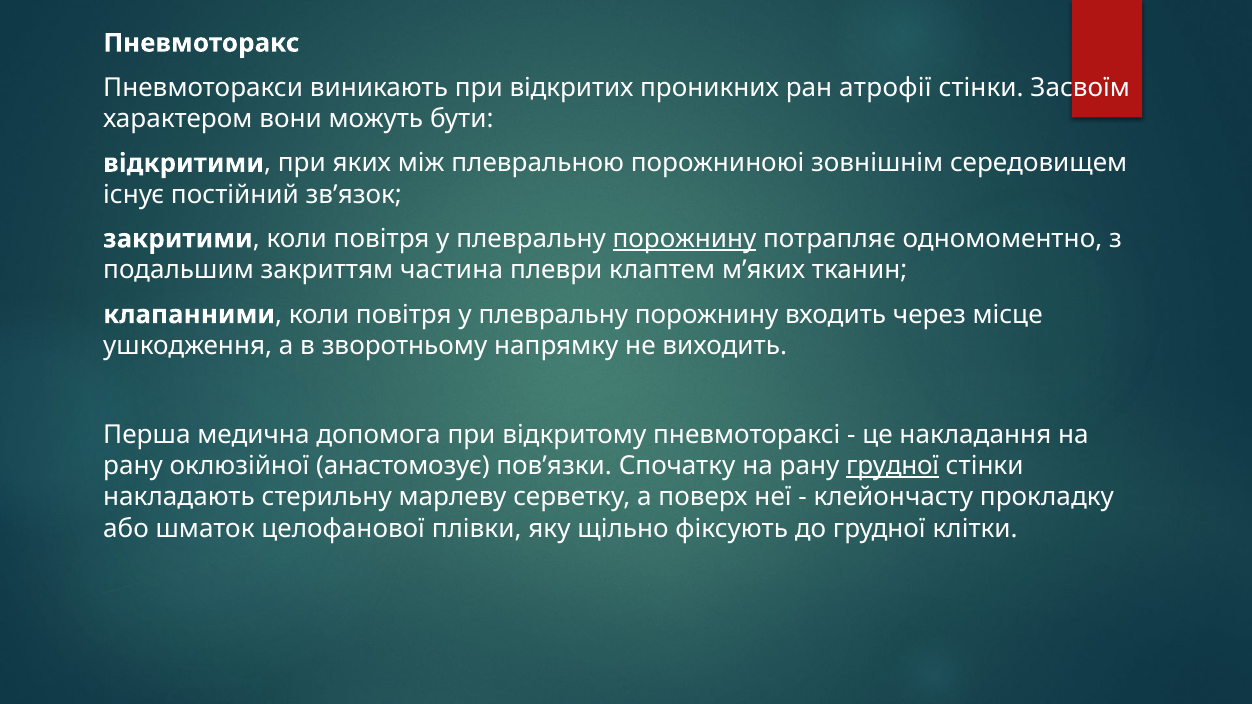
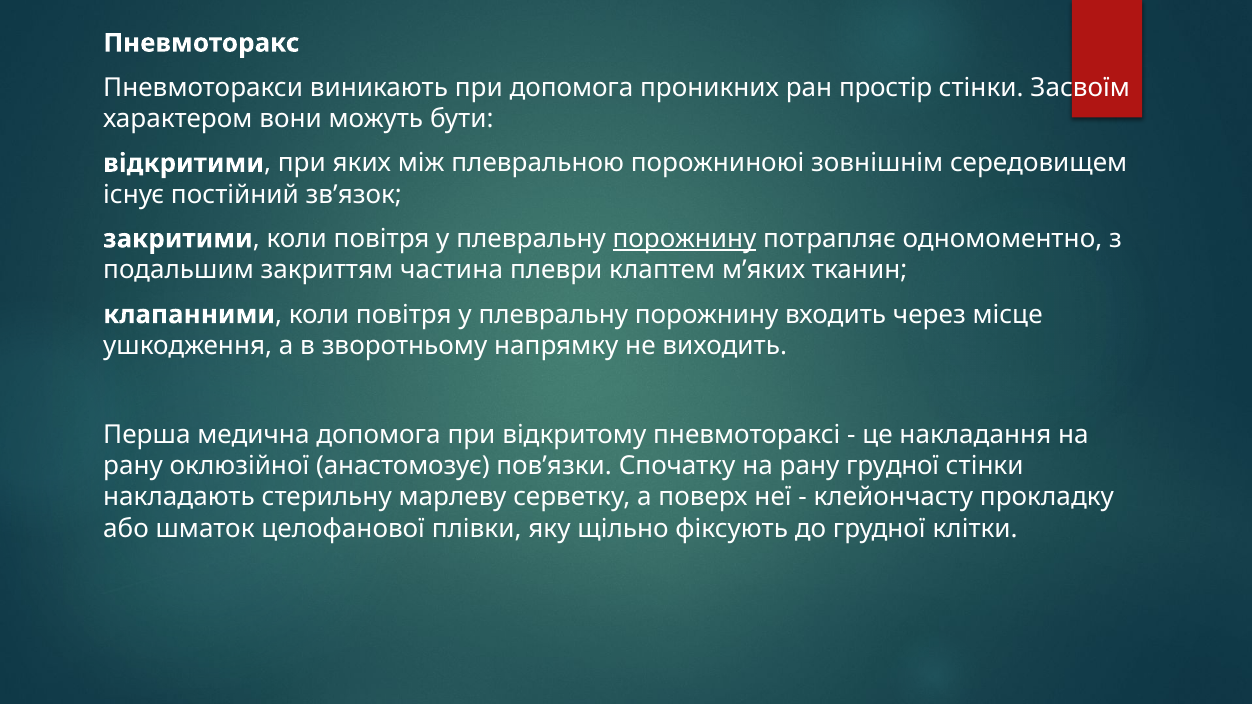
при відкритих: відкритих -> допомога
атрофії: атрофії -> простір
грудної at (893, 466) underline: present -> none
